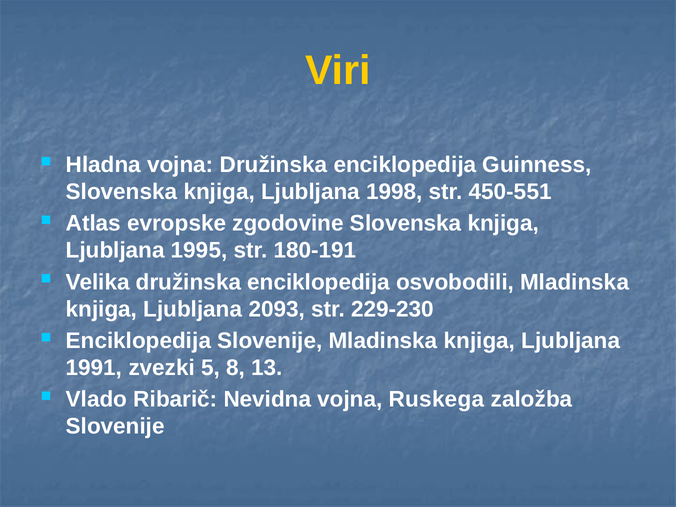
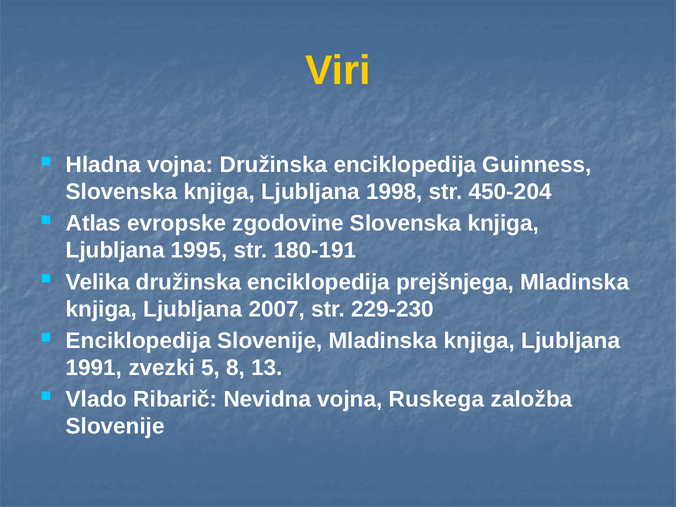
450-551: 450-551 -> 450-204
osvobodili: osvobodili -> prejšnjega
2093: 2093 -> 2007
